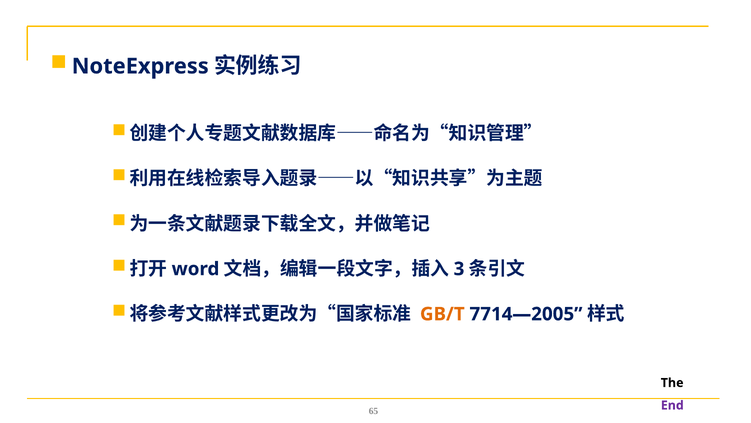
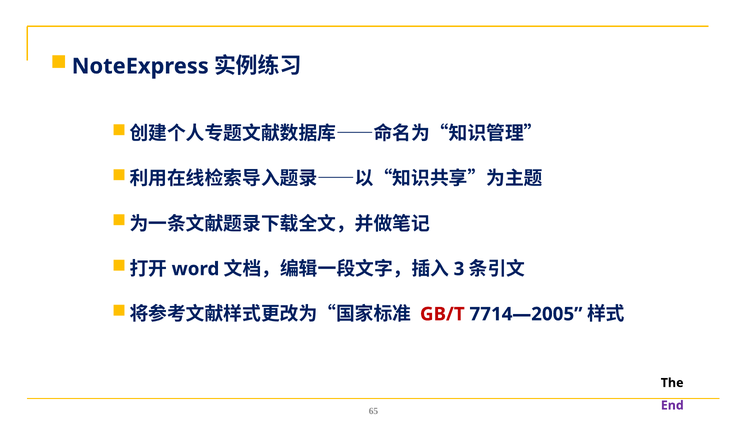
GB/T colour: orange -> red
